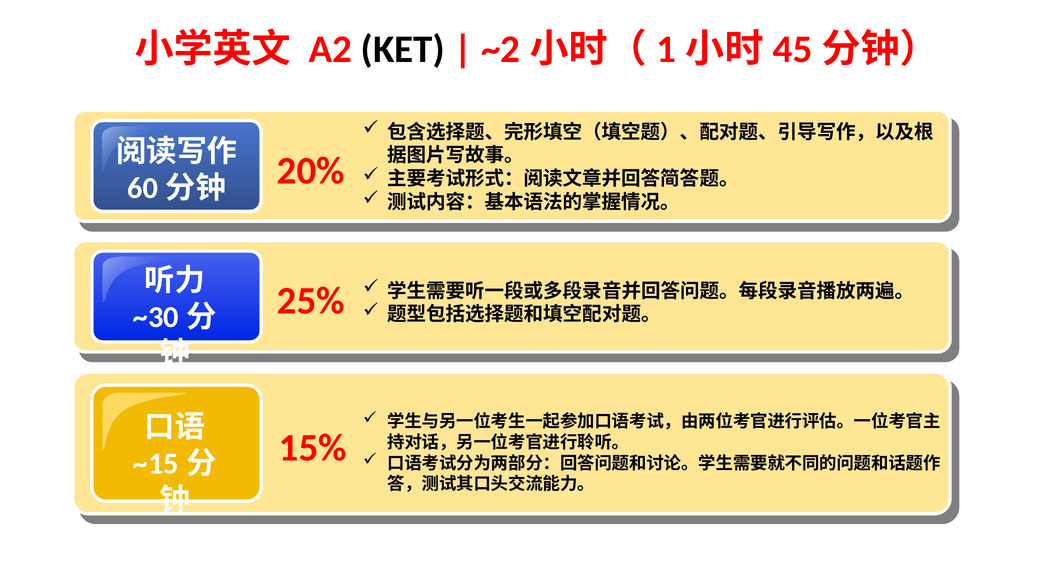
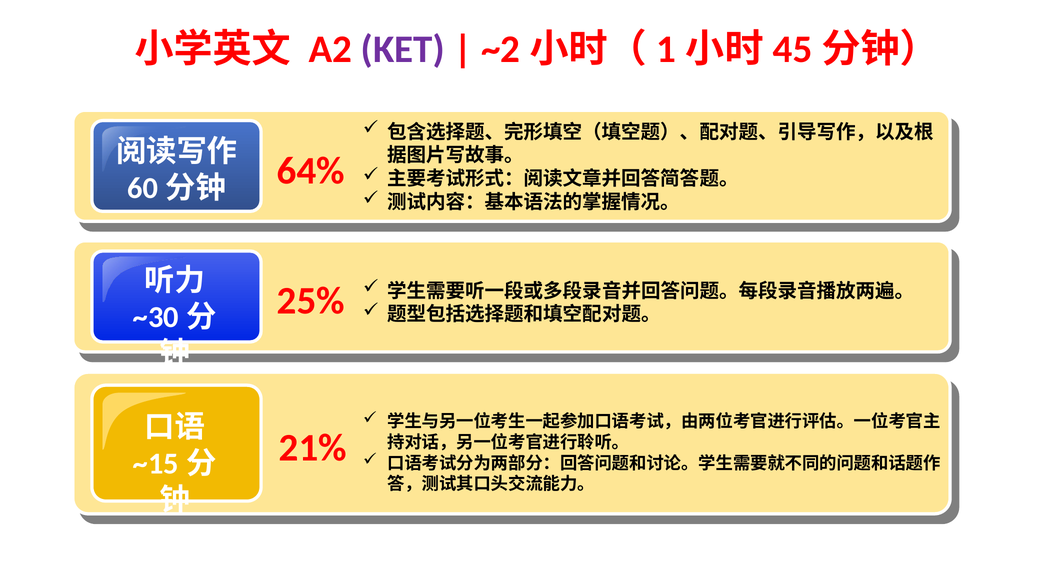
KET colour: black -> purple
20%: 20% -> 64%
15%: 15% -> 21%
